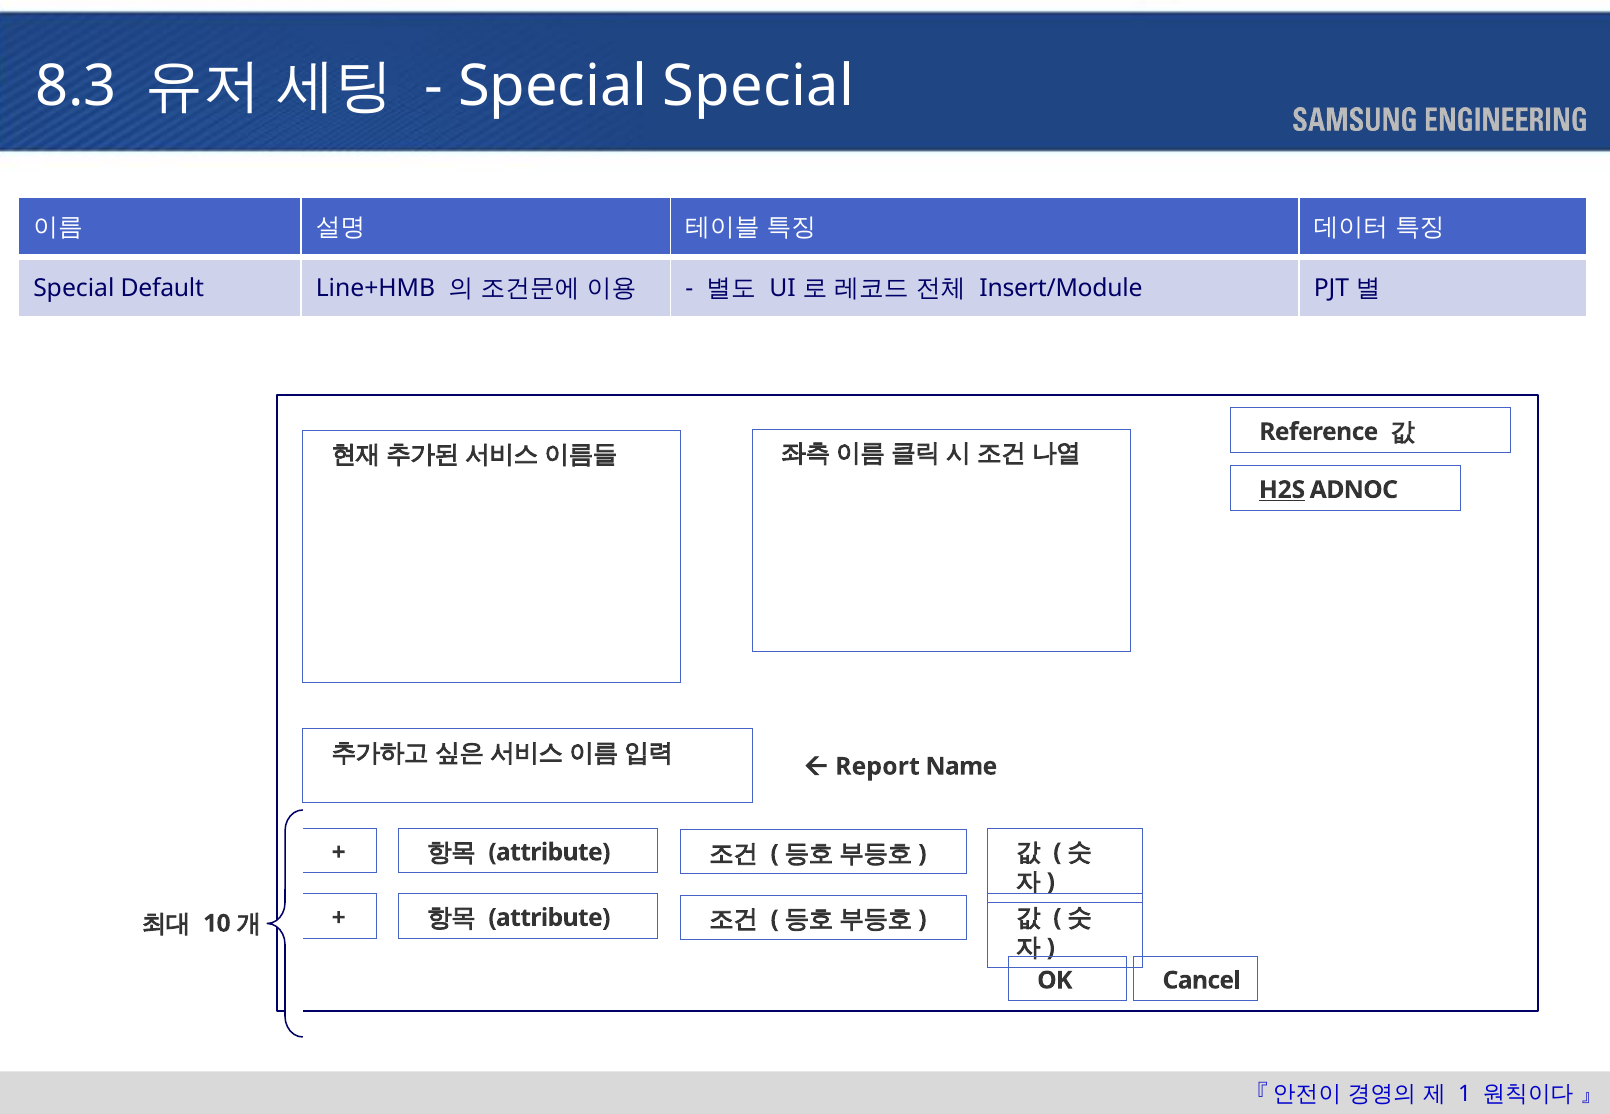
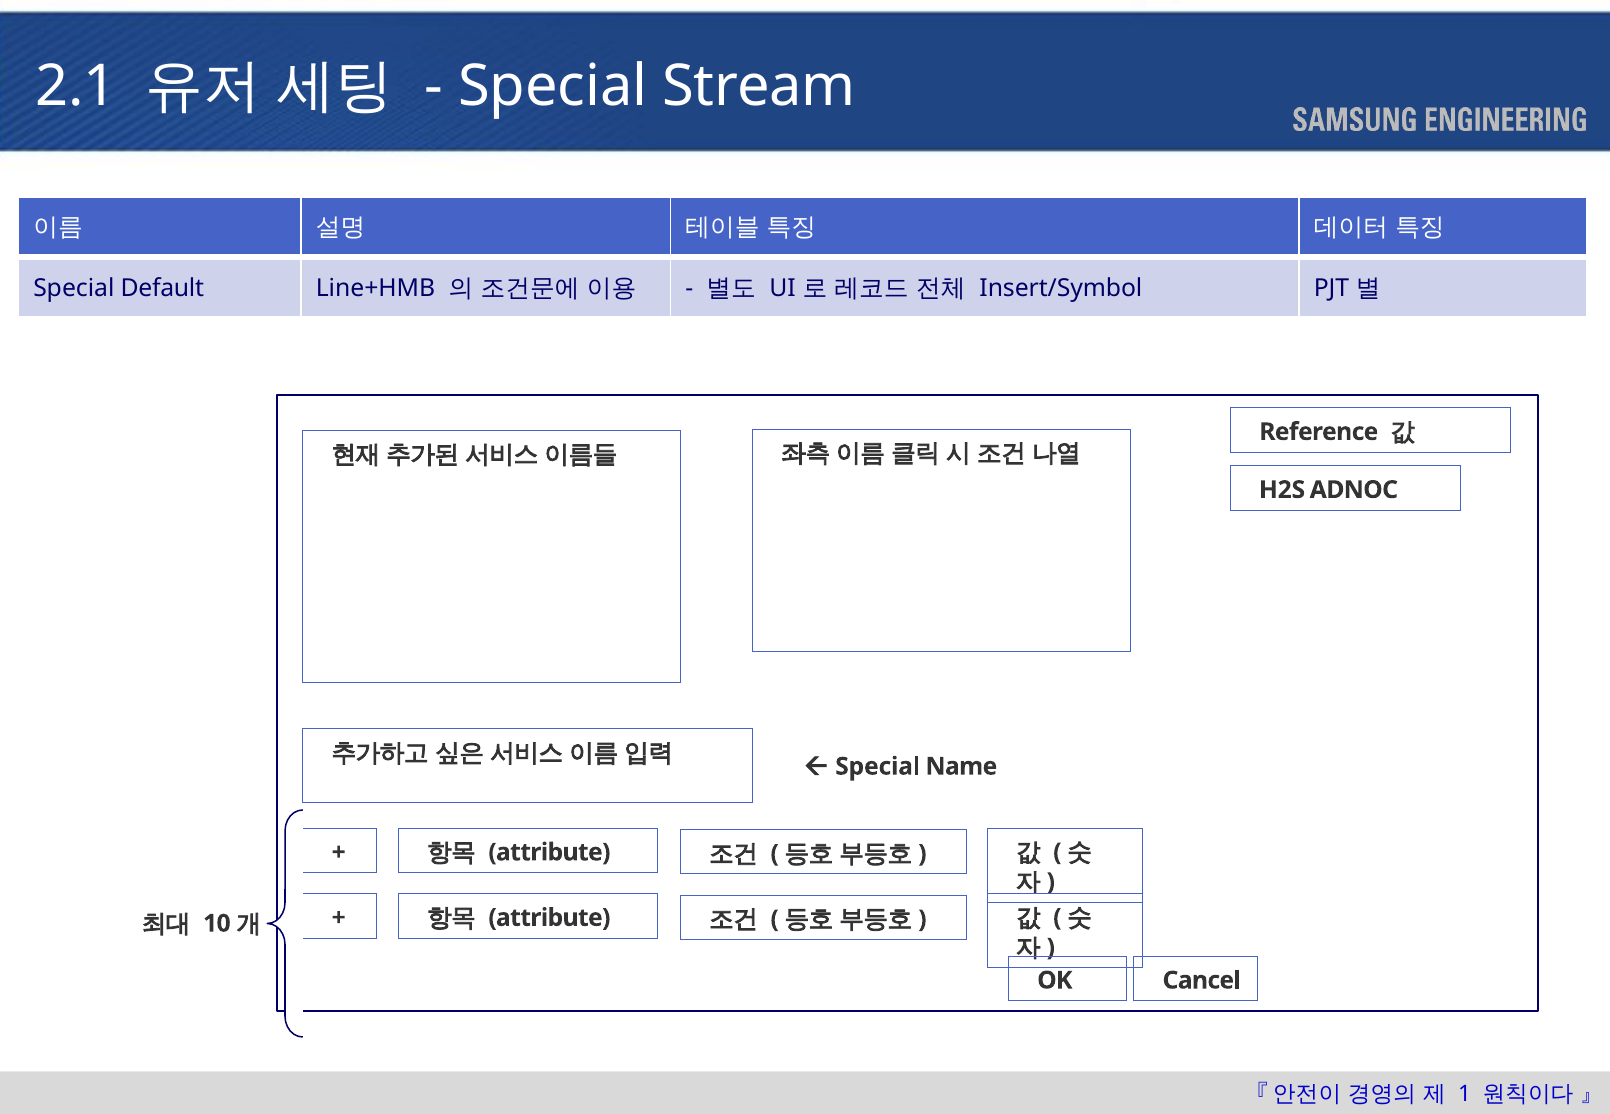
8.3: 8.3 -> 2.1
Special Special: Special -> Stream
Insert/Module: Insert/Module -> Insert/Symbol
H2S underline: present -> none
Report at (877, 767): Report -> Special
